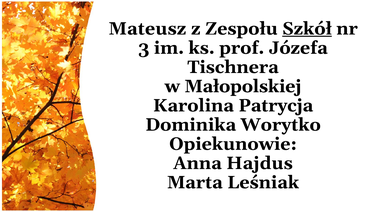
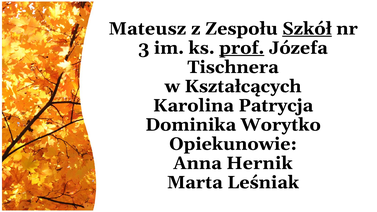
prof underline: none -> present
Małopolskiej: Małopolskiej -> Kształcących
Hajdus: Hajdus -> Hernik
